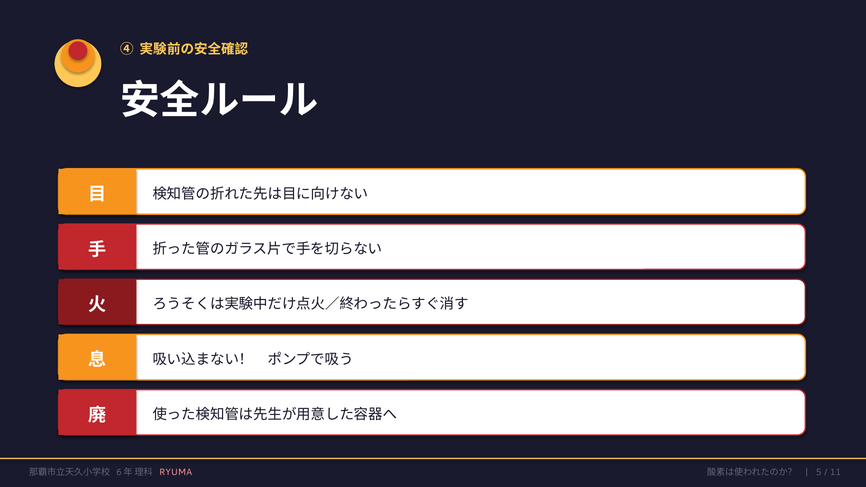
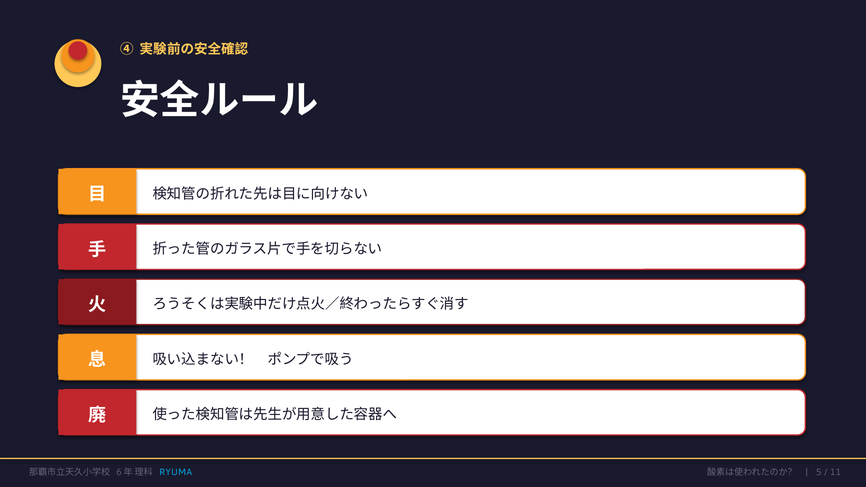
RYUMA colour: pink -> light blue
